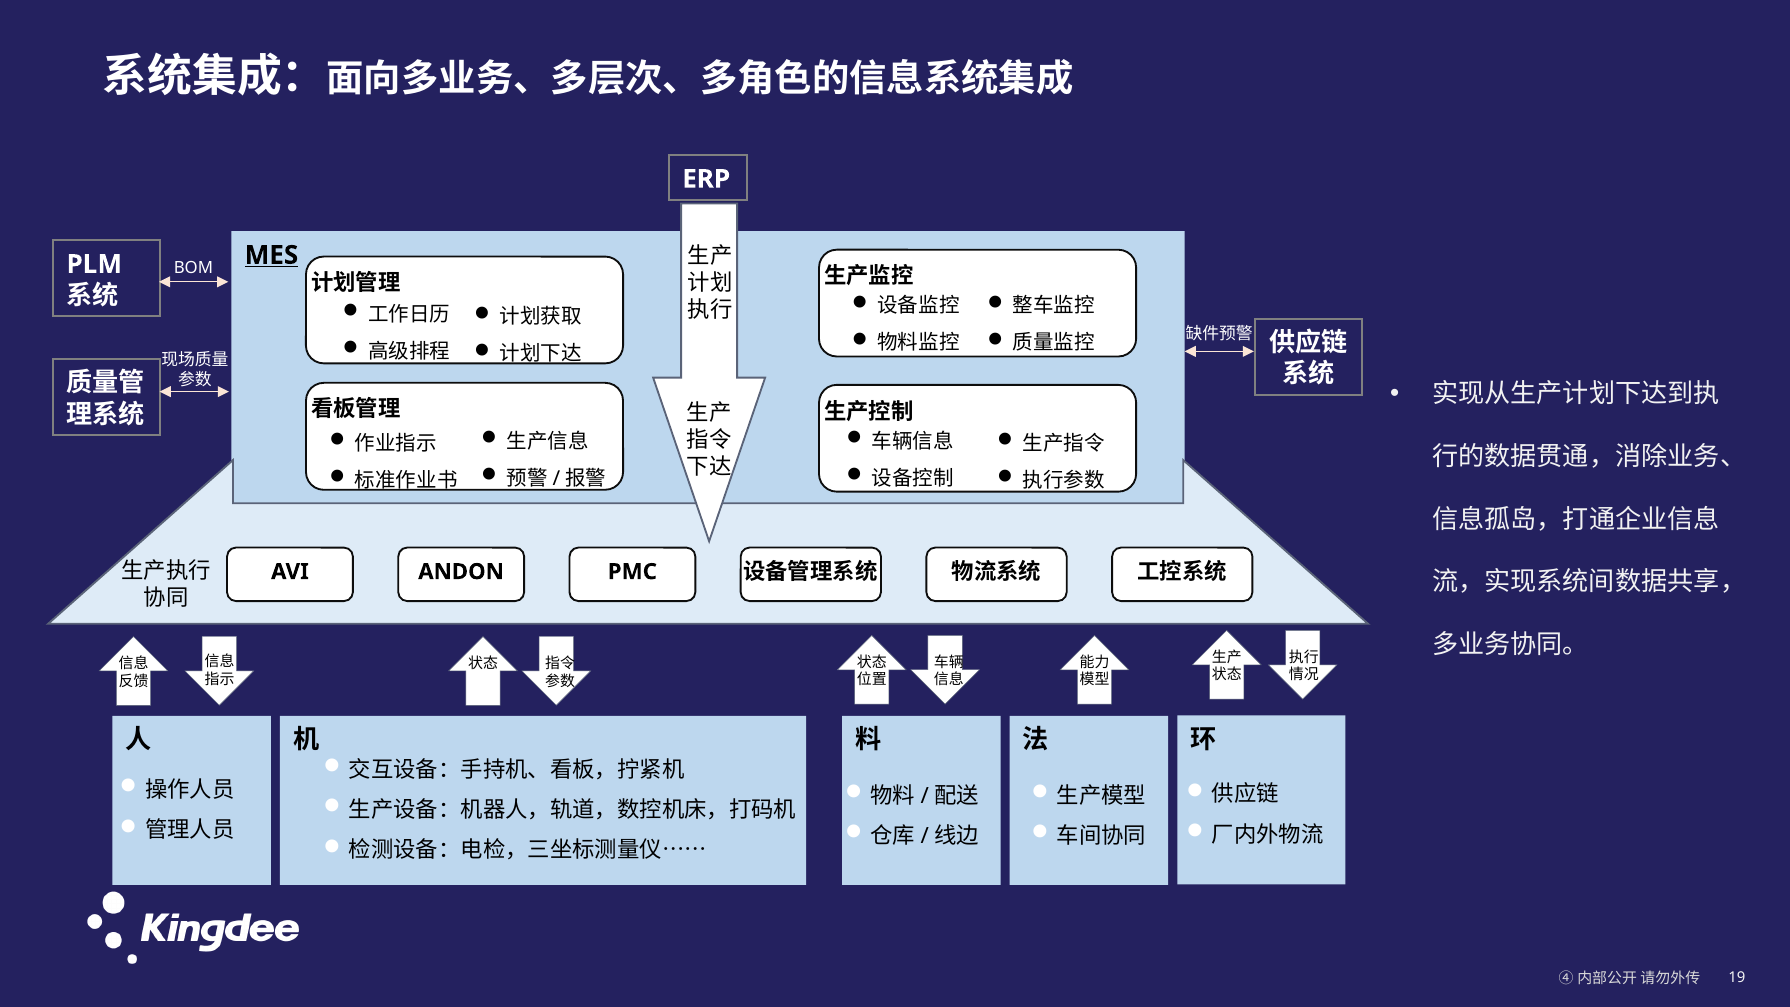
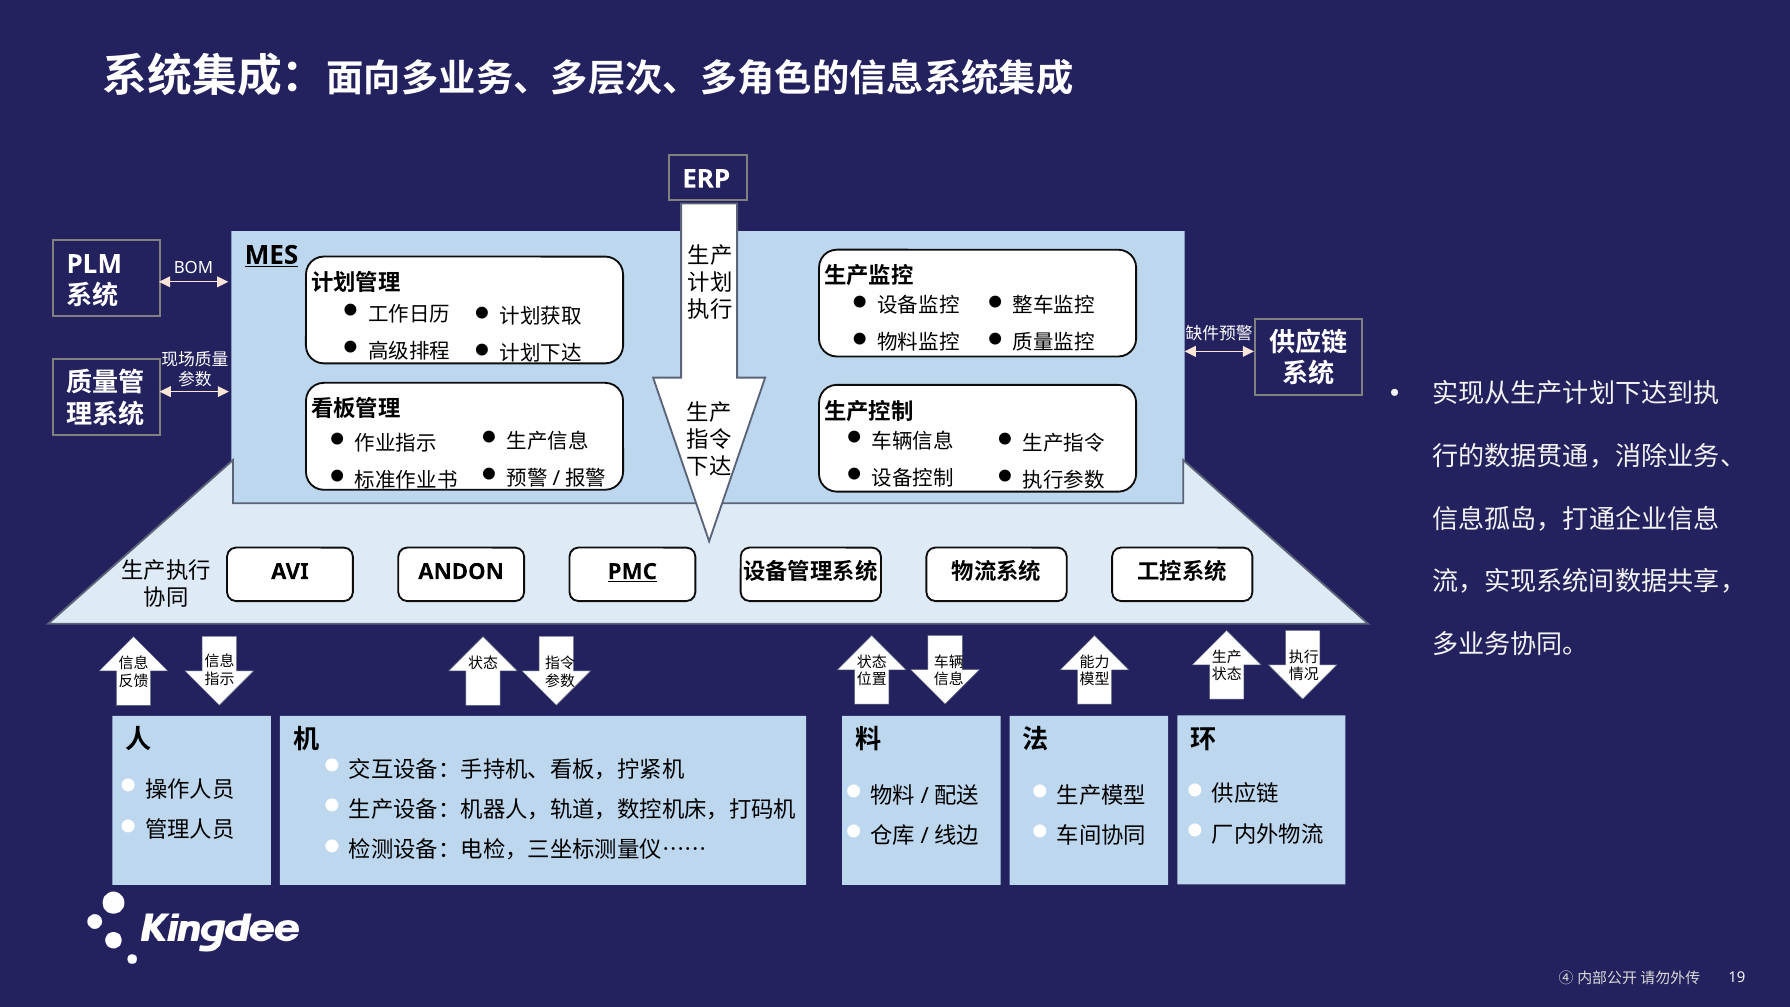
PMC underline: none -> present
